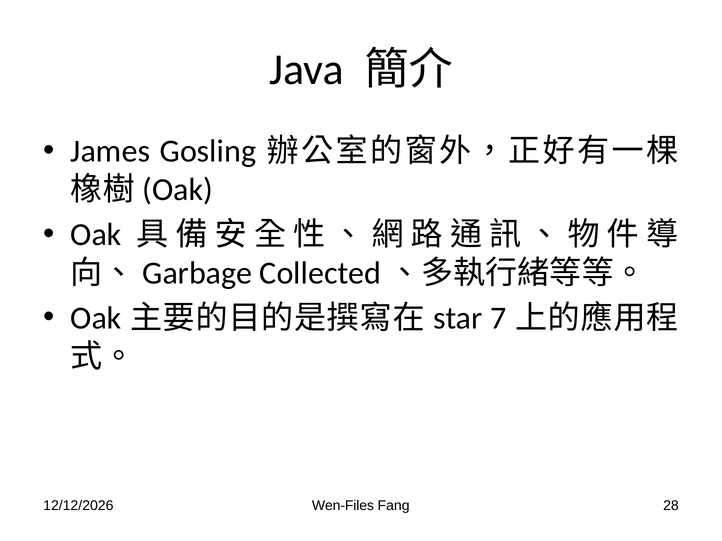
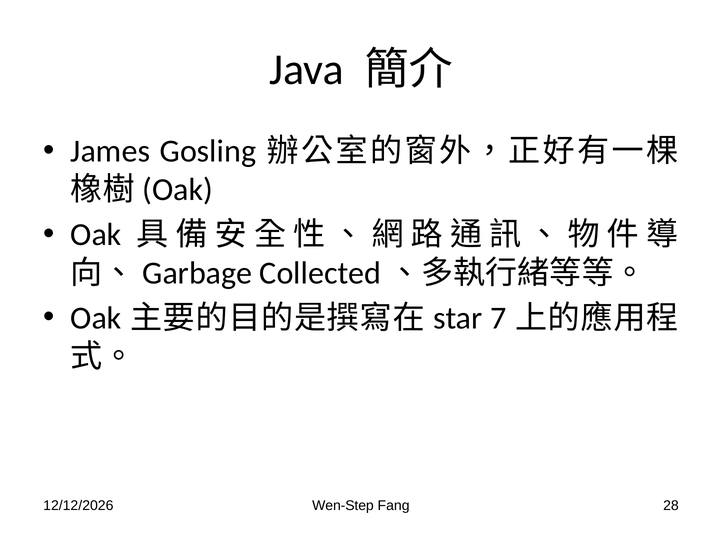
Wen-Files: Wen-Files -> Wen-Step
